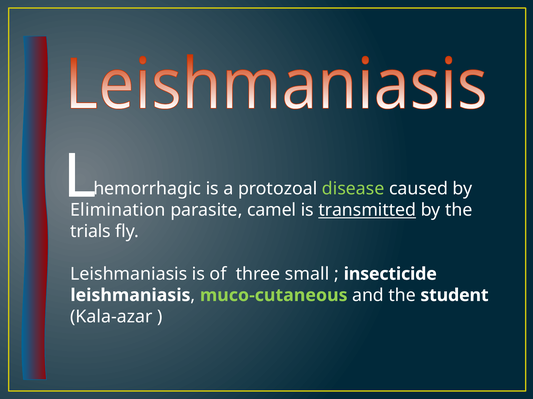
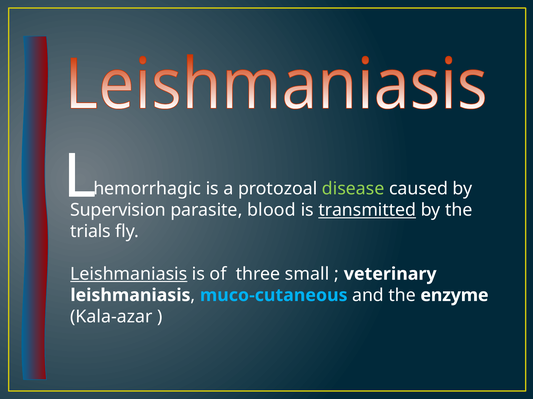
Elimination: Elimination -> Supervision
camel: camel -> blood
Leishmaniasis at (129, 274) underline: none -> present
insecticide: insecticide -> veterinary
muco-cutaneous colour: light green -> light blue
student: student -> enzyme
